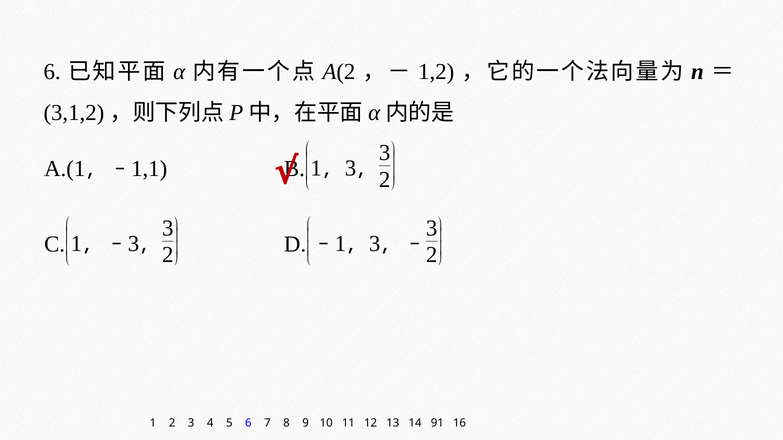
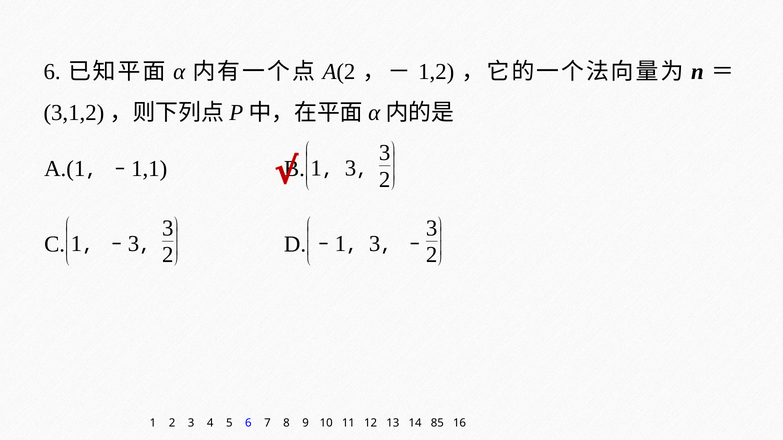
91: 91 -> 85
